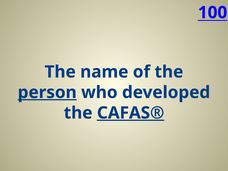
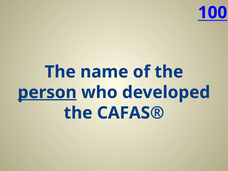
CAFAS® underline: present -> none
